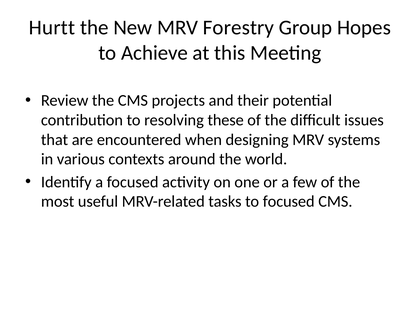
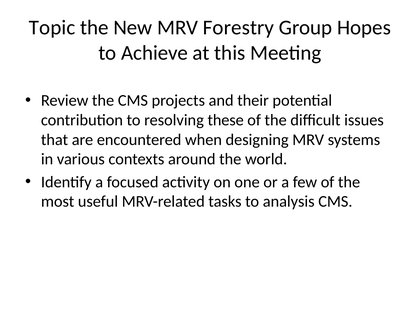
Hurtt: Hurtt -> Topic
to focused: focused -> analysis
